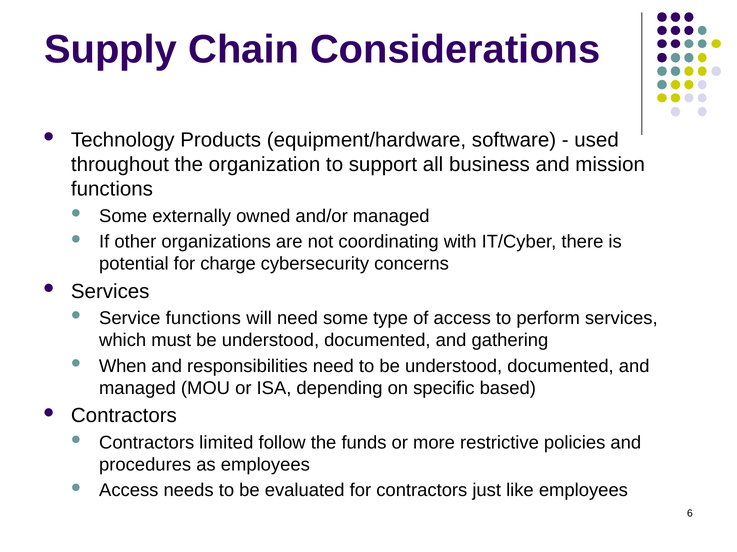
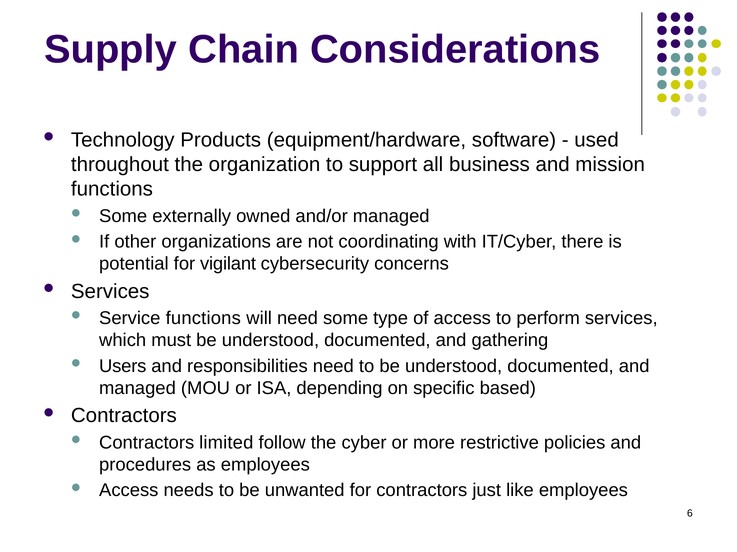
charge: charge -> vigilant
When: When -> Users
funds: funds -> cyber
evaluated: evaluated -> unwanted
